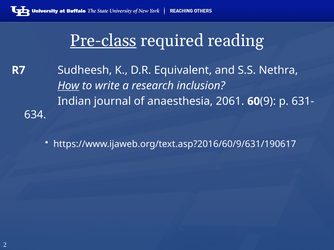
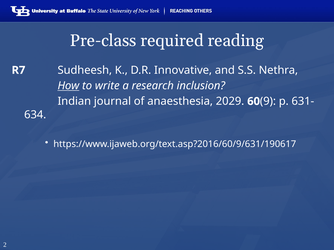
Pre-class underline: present -> none
Equivalent: Equivalent -> Innovative
2061: 2061 -> 2029
